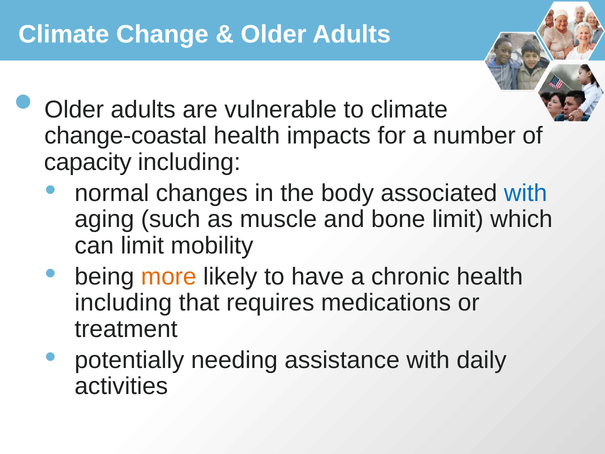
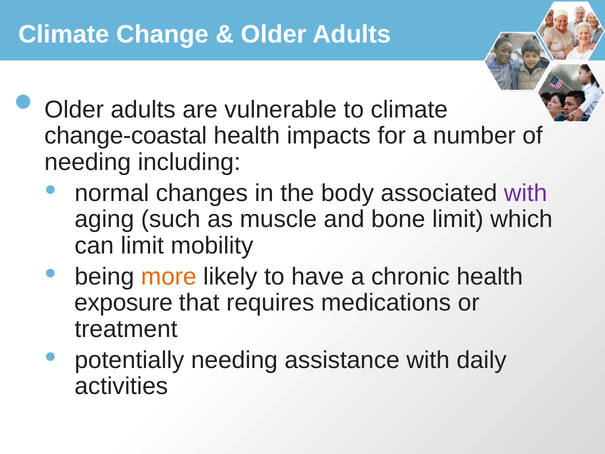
capacity at (88, 162): capacity -> needing
with at (526, 193) colour: blue -> purple
including at (123, 303): including -> exposure
